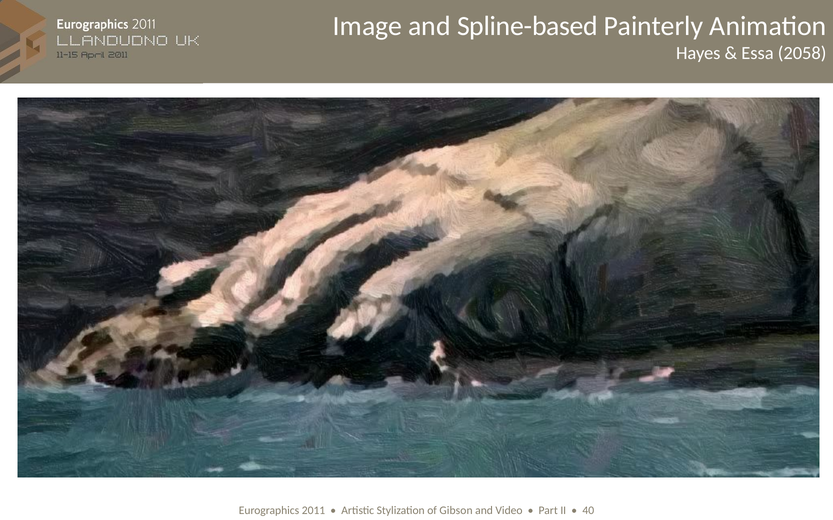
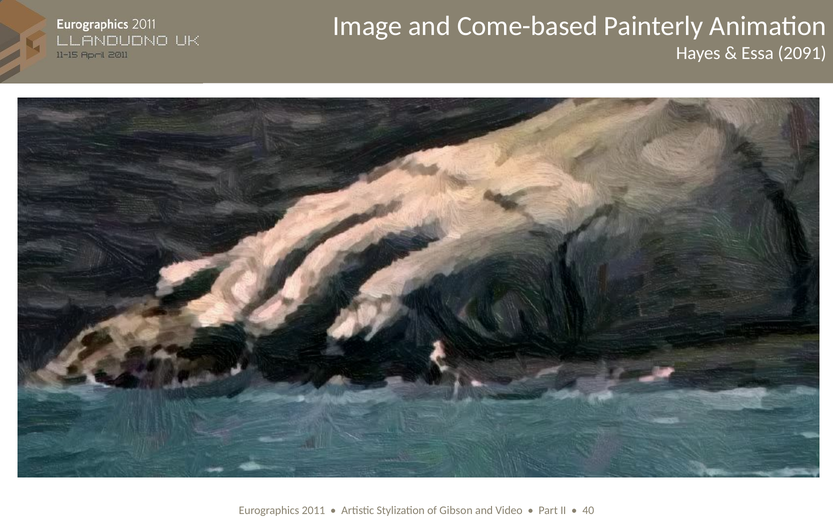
Spline-based: Spline-based -> Come-based
2058: 2058 -> 2091
